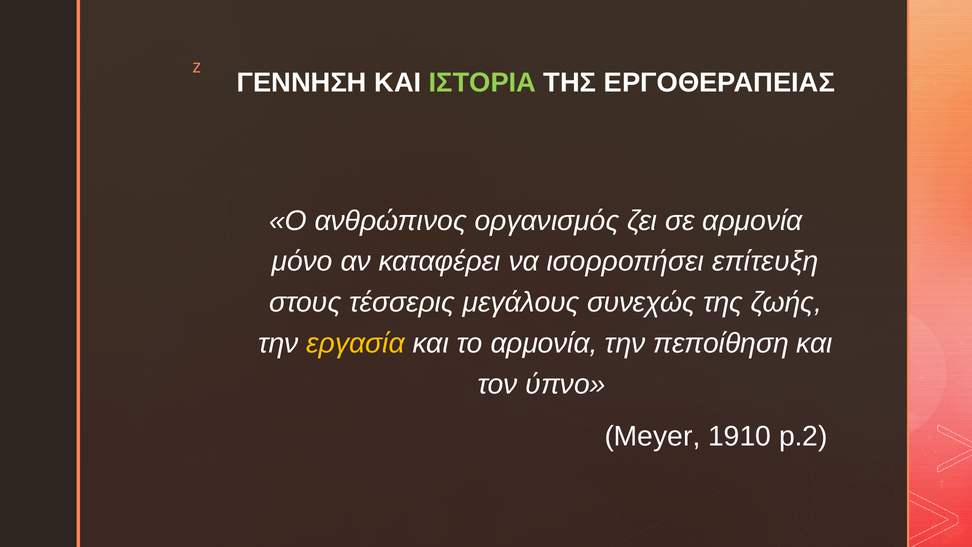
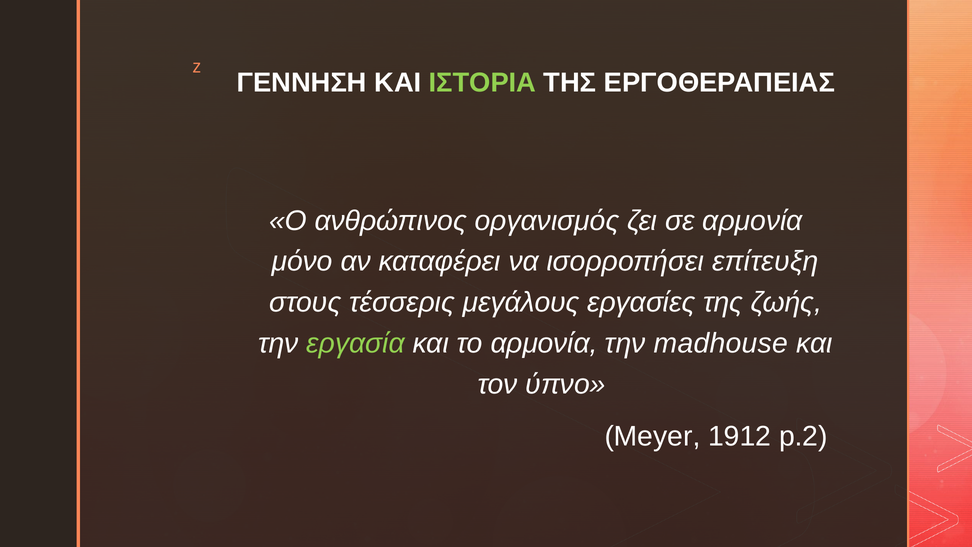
συνεχώς: συνεχώς -> εργασίες
εργασία colour: yellow -> light green
πεποίθηση: πεποίθηση -> madhouse
1910: 1910 -> 1912
